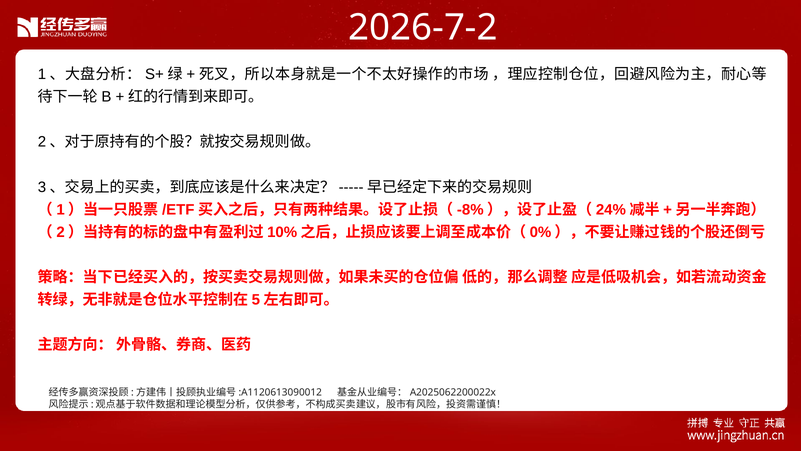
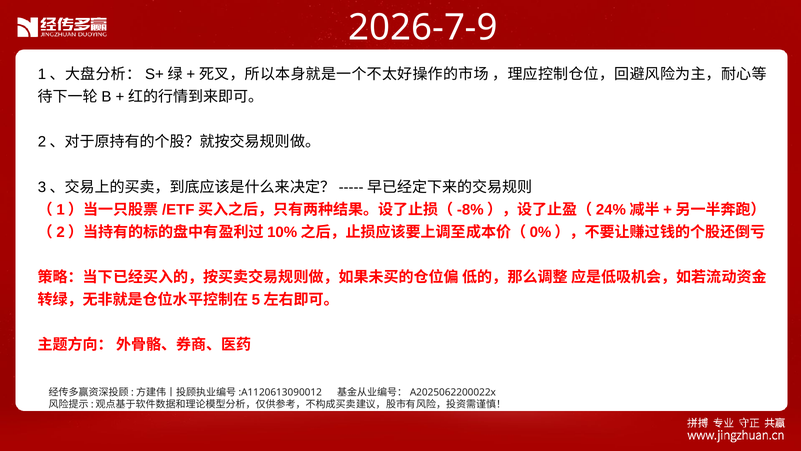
2026-7-2: 2026-7-2 -> 2026-7-9
